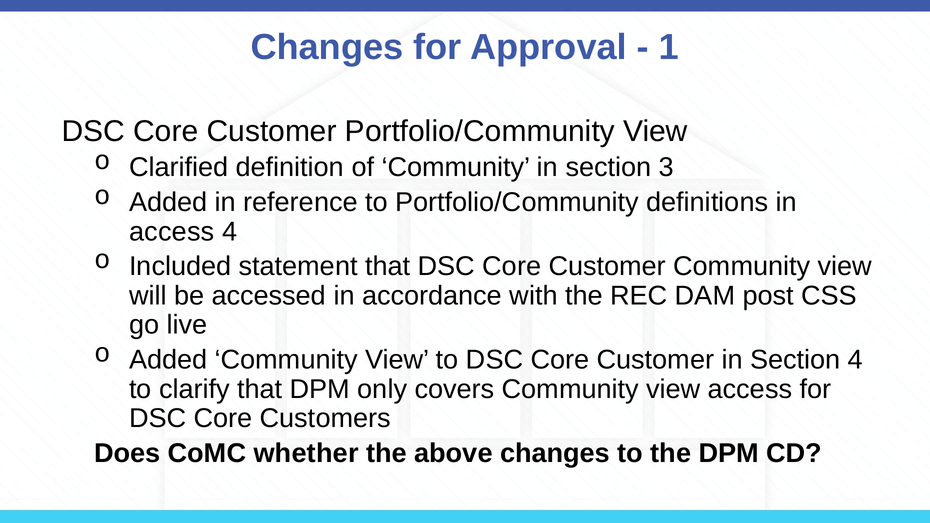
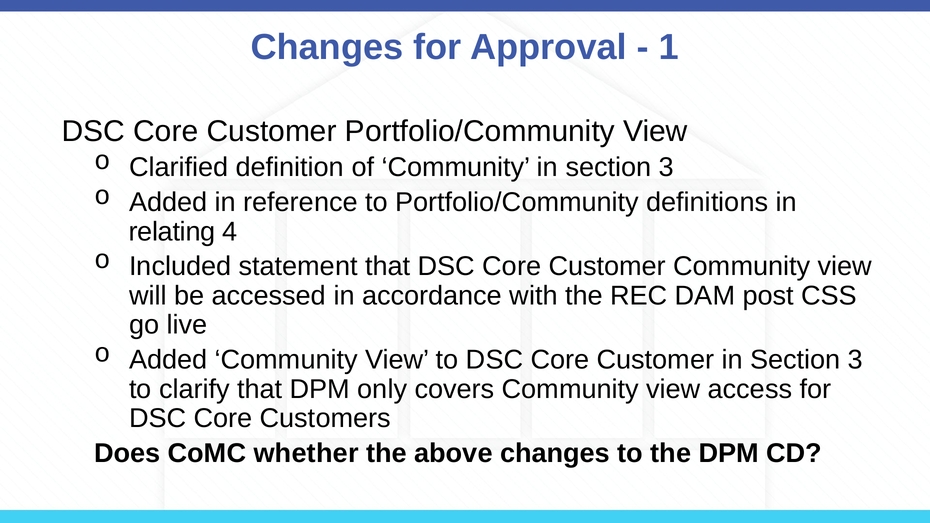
access at (172, 232): access -> relating
Customer in Section 4: 4 -> 3
